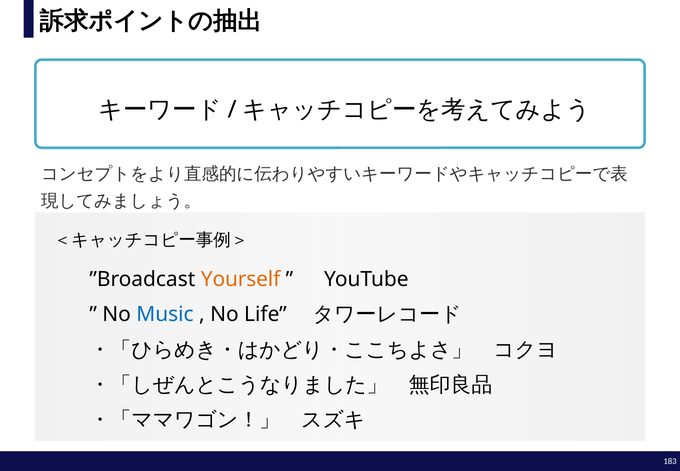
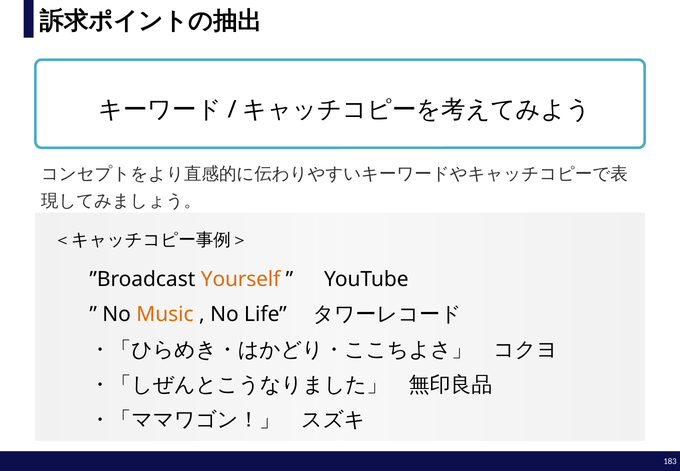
Music colour: blue -> orange
